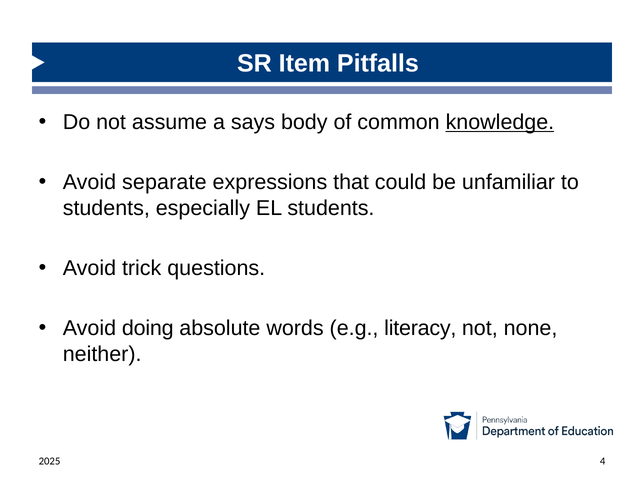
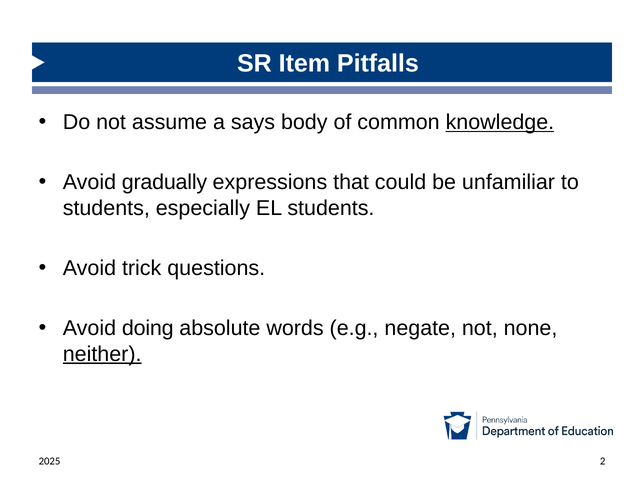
separate: separate -> gradually
literacy: literacy -> negate
neither underline: none -> present
4: 4 -> 2
